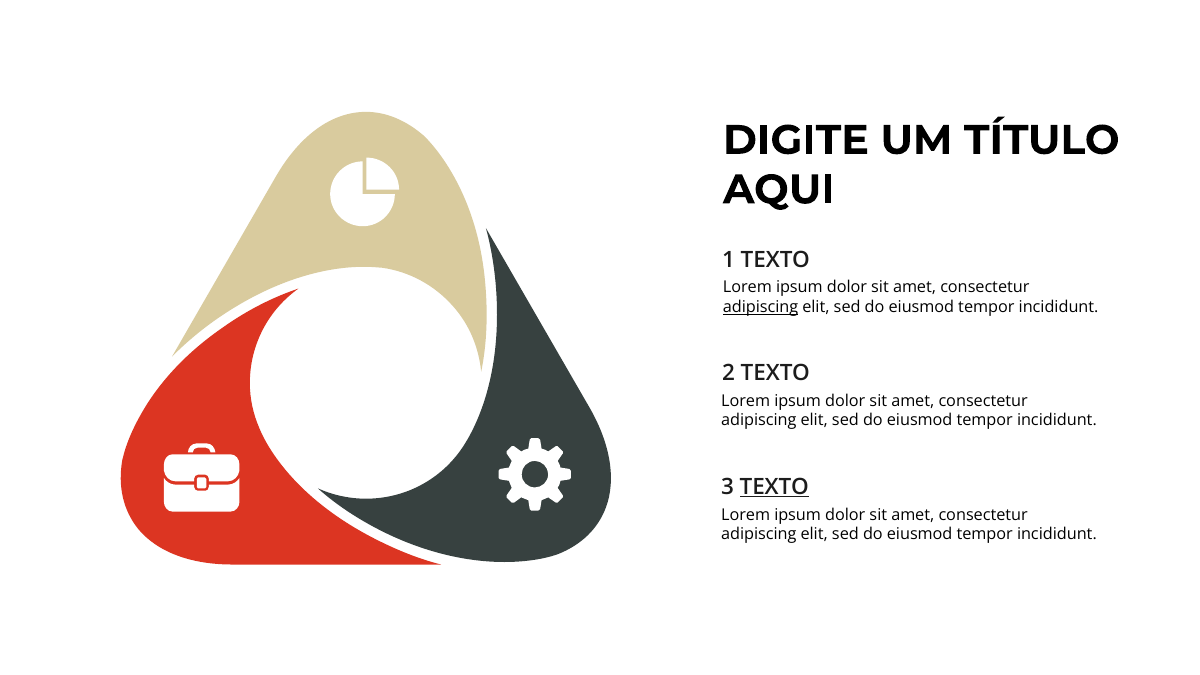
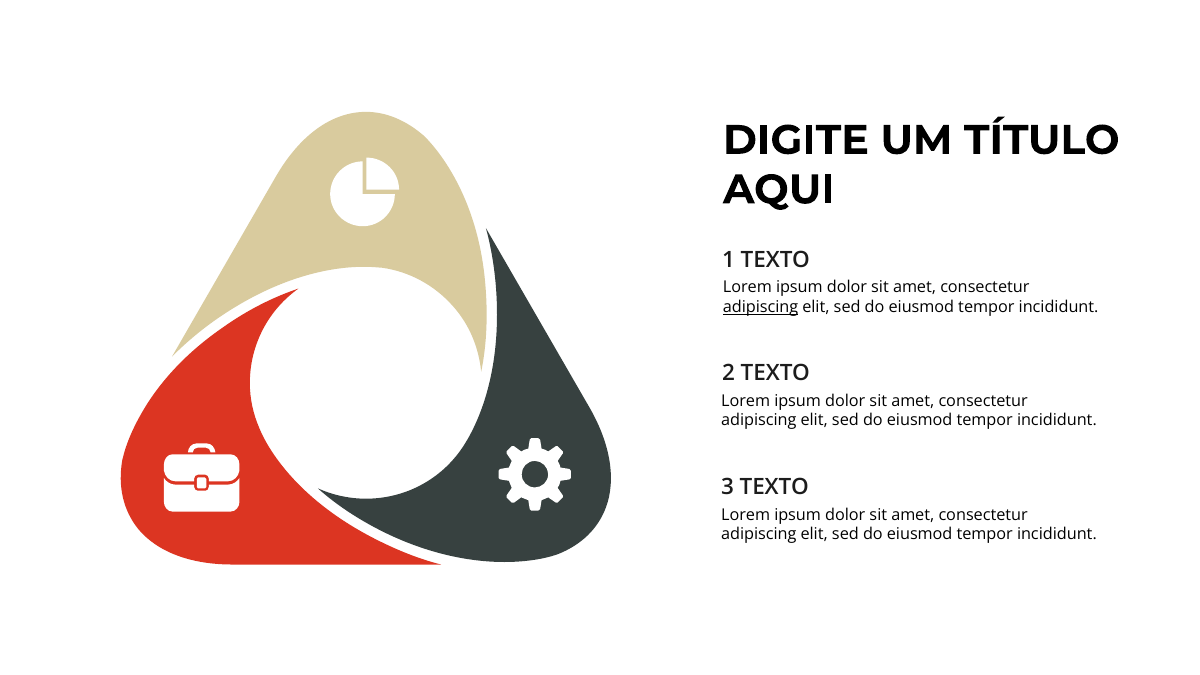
TEXTO at (774, 487) underline: present -> none
